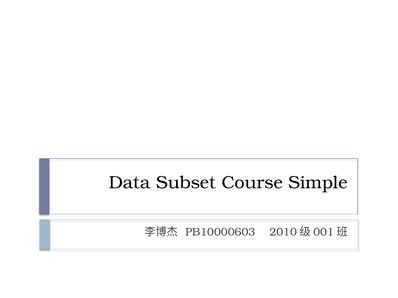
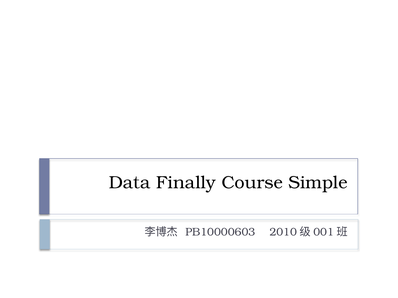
Subset: Subset -> Finally
